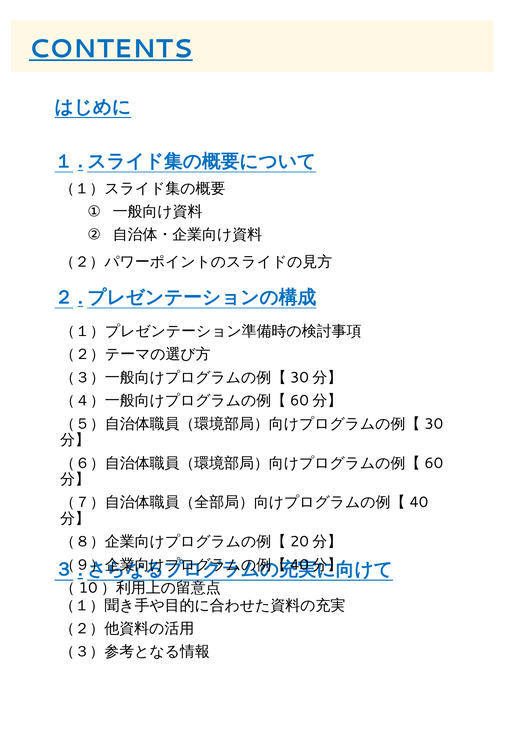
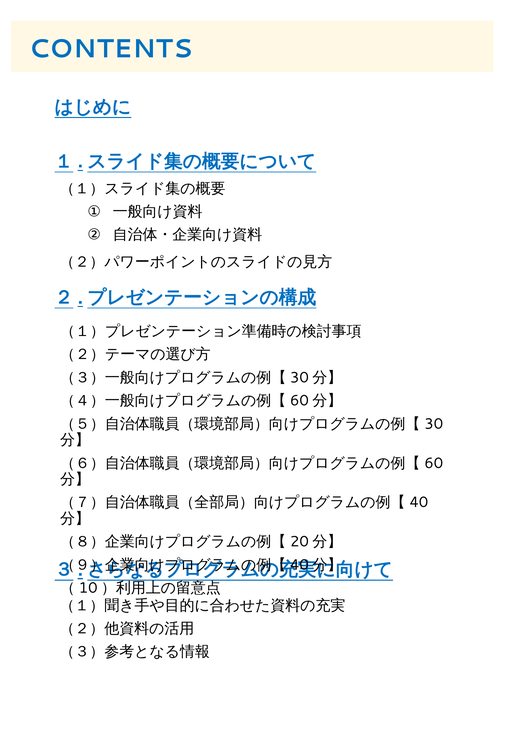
CONTENTS underline: present -> none
